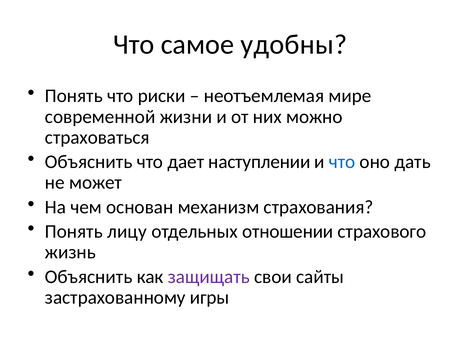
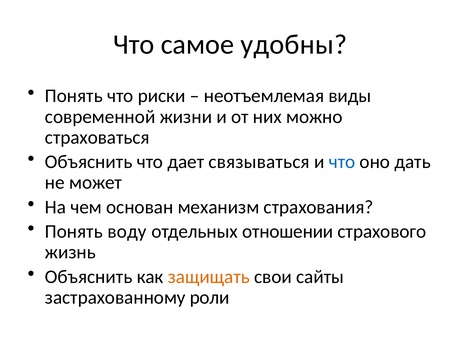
мире: мире -> виды
наступлении: наступлении -> связываться
лицу: лицу -> воду
защищать colour: purple -> orange
игры: игры -> роли
